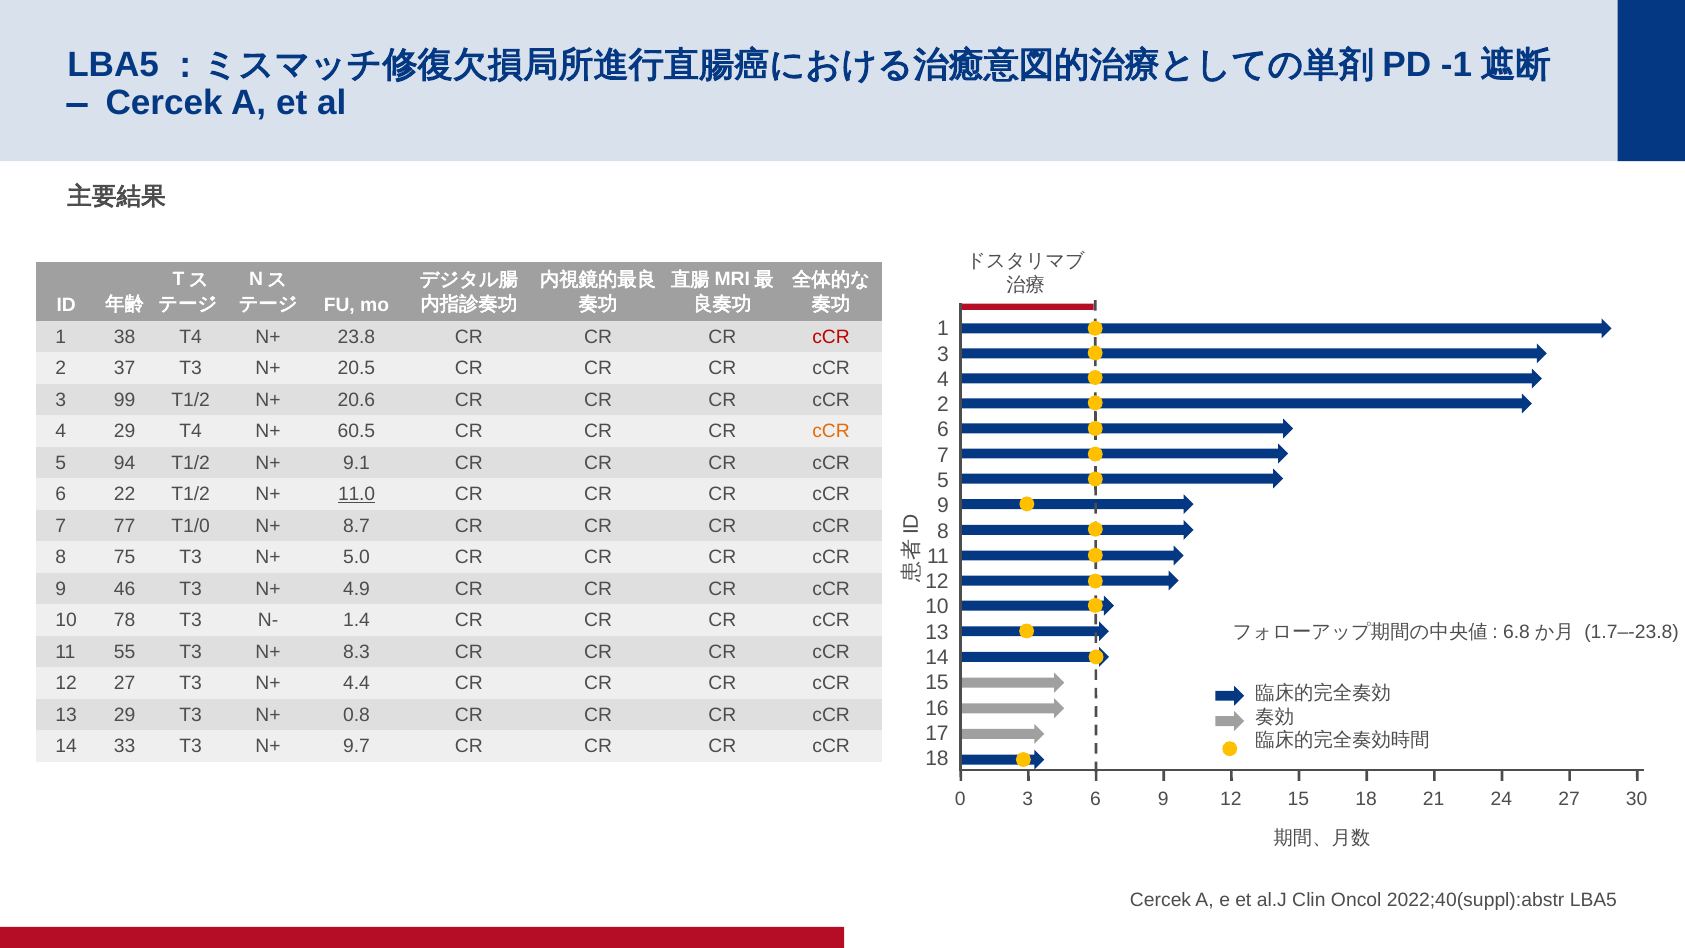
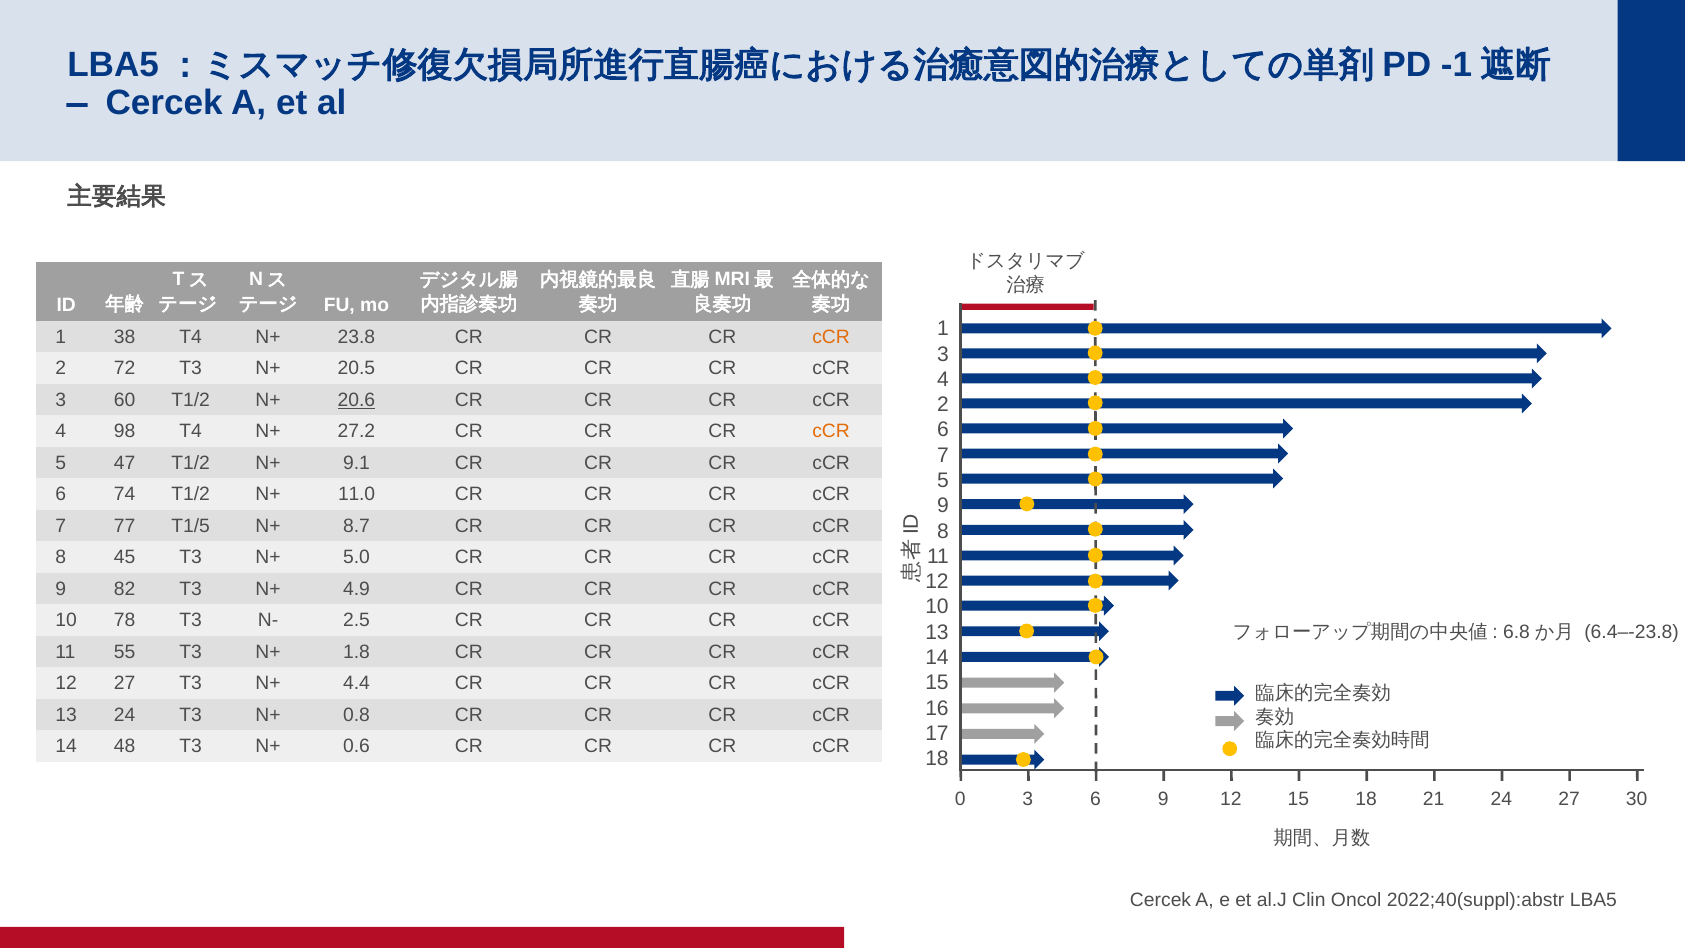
cCR at (831, 337) colour: red -> orange
37: 37 -> 72
99: 99 -> 60
20.6 underline: none -> present
4 29: 29 -> 98
60.5: 60.5 -> 27.2
94: 94 -> 47
22: 22 -> 74
11.0 underline: present -> none
T1/0: T1/0 -> T1/5
75: 75 -> 45
46: 46 -> 82
1.4: 1.4 -> 2.5
1.7–-23.8: 1.7–-23.8 -> 6.4–-23.8
8.3: 8.3 -> 1.8
13 29: 29 -> 24
33: 33 -> 48
9.7: 9.7 -> 0.6
